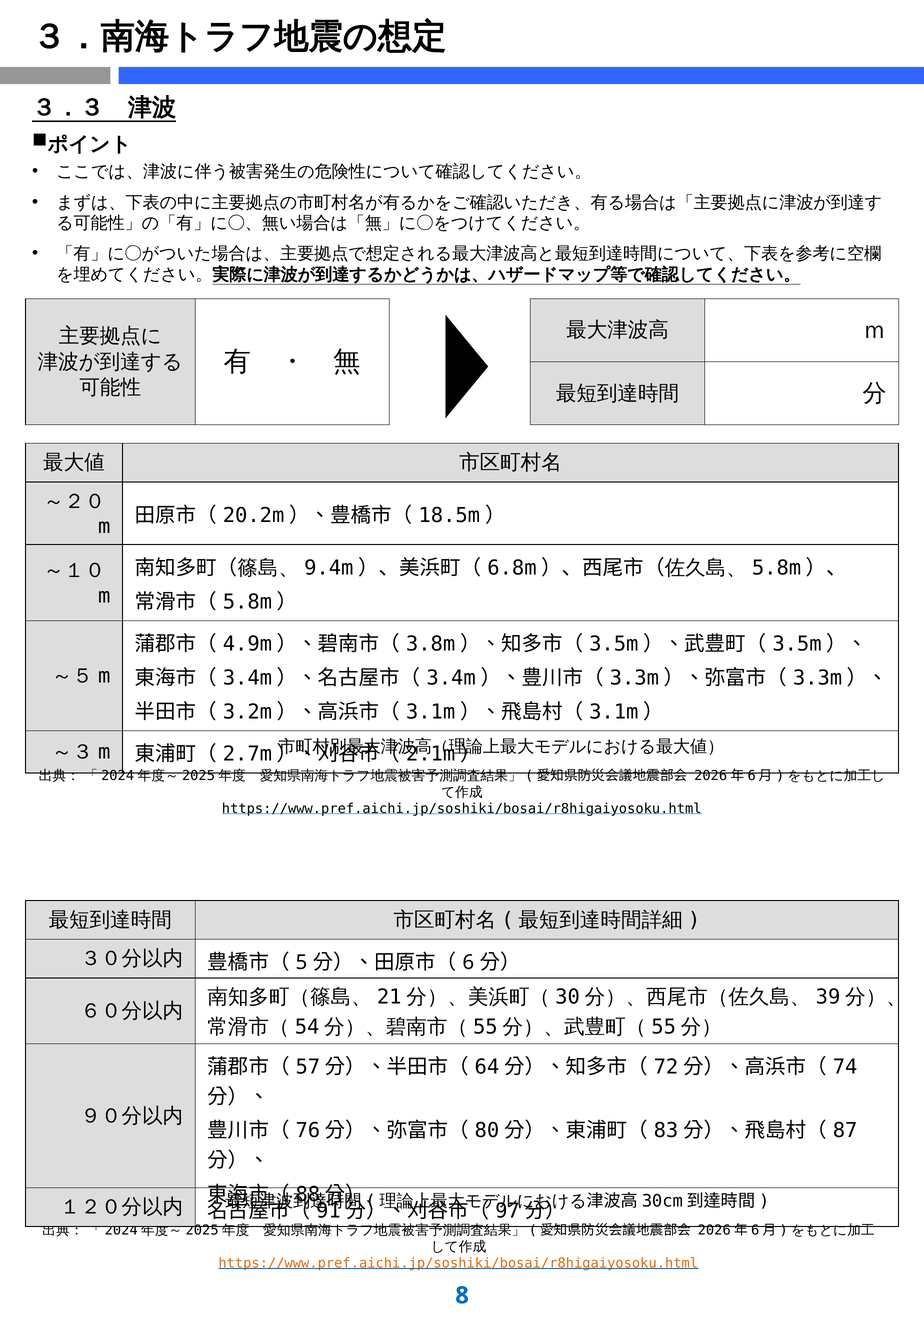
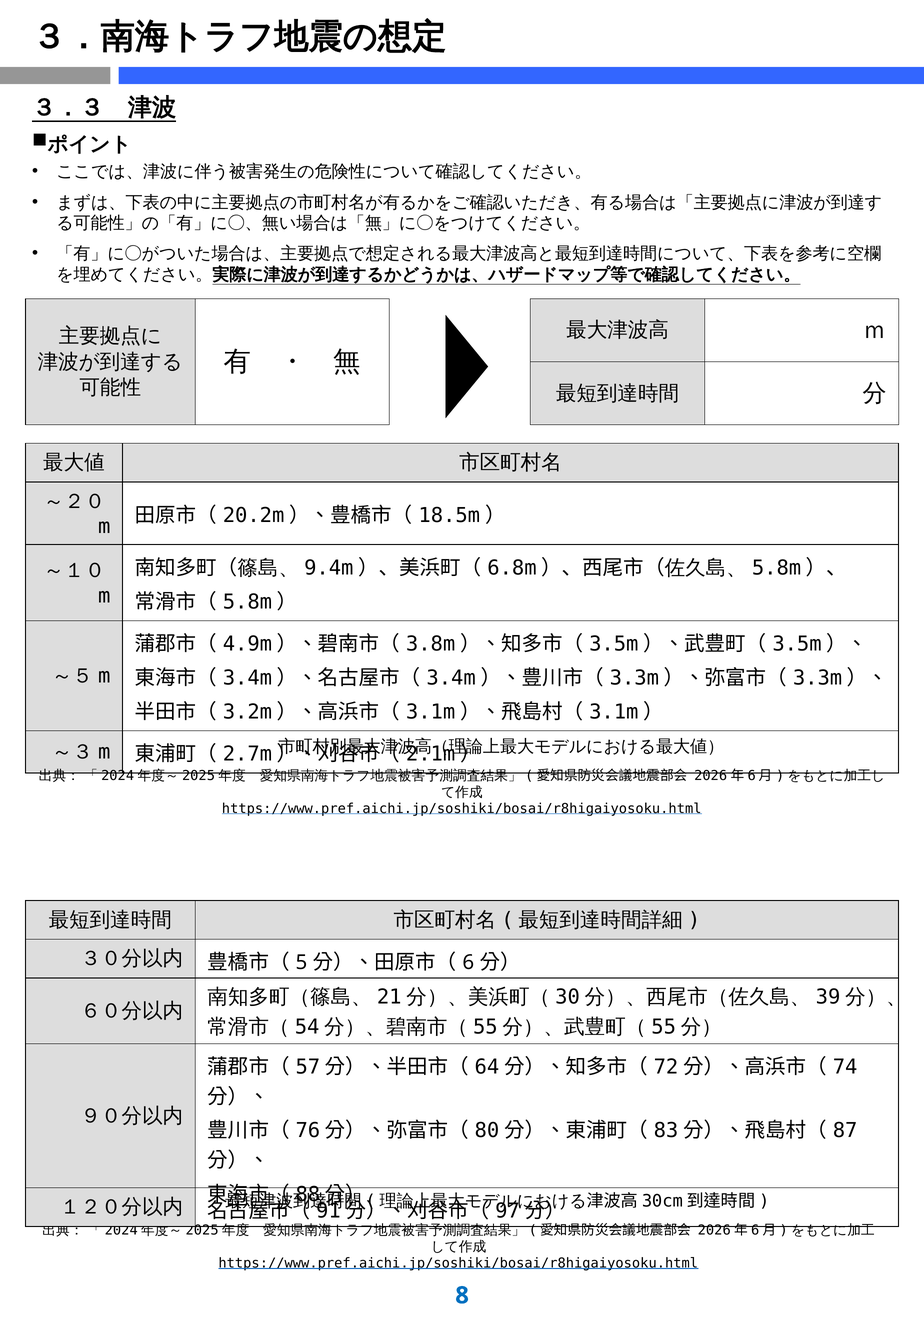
https://www.pref.aichi.jp/soshiki/bosai/r8higaiyosoku.html at (458, 1263) colour: orange -> black
